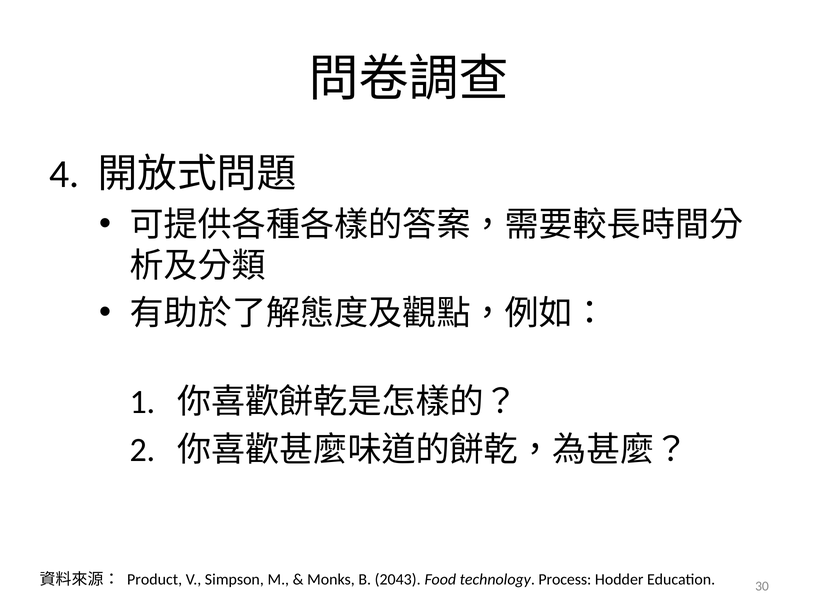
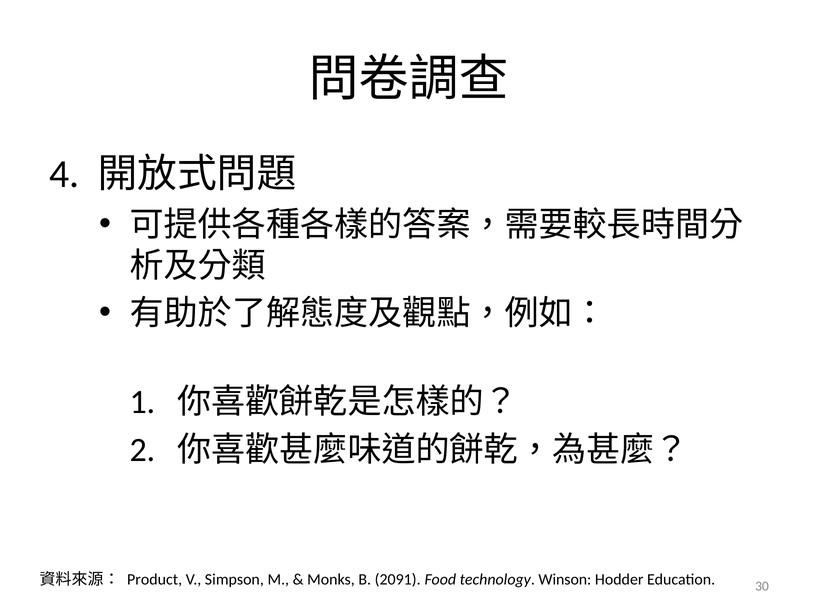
2043: 2043 -> 2091
Process: Process -> Winson
